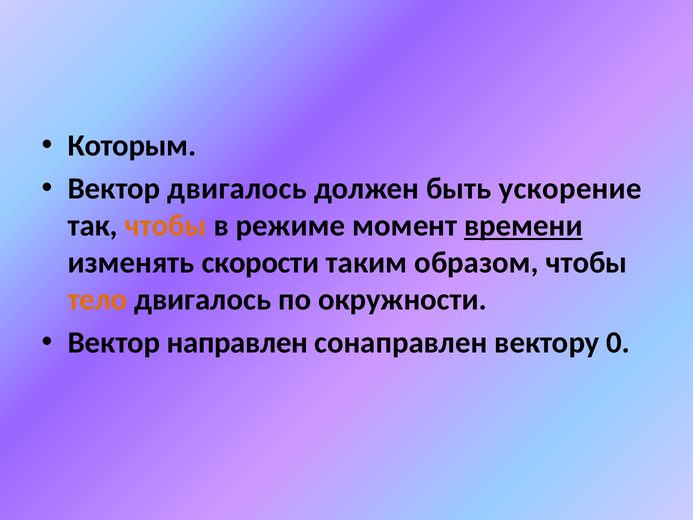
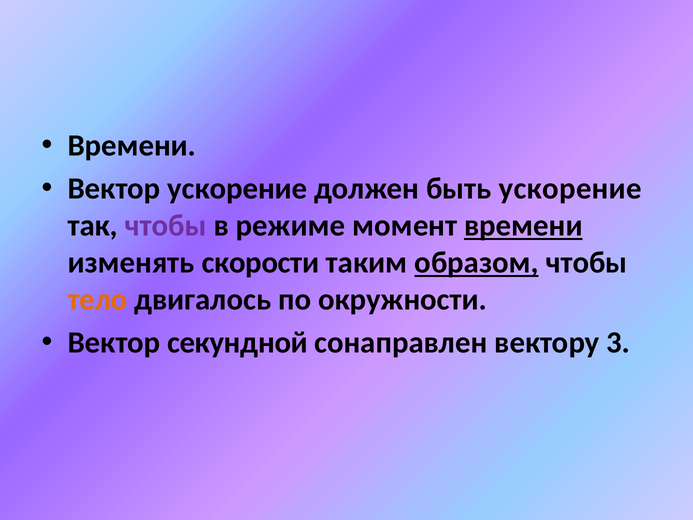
Которым at (132, 145): Которым -> Времени
Вектор двигалось: двигалось -> ускорение
чтобы at (166, 225) colour: orange -> purple
образом underline: none -> present
направлен: направлен -> секундной
0: 0 -> 3
